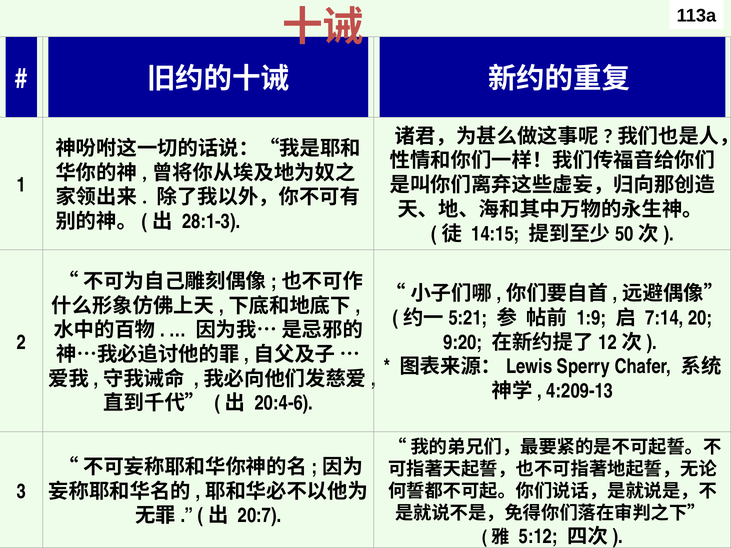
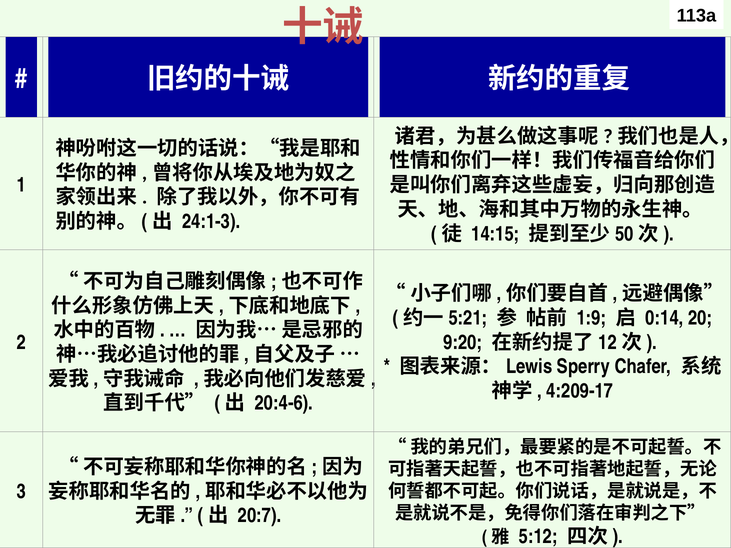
28:1-3: 28:1-3 -> 24:1-3
7:14: 7:14 -> 0:14
4:209-13: 4:209-13 -> 4:209-17
